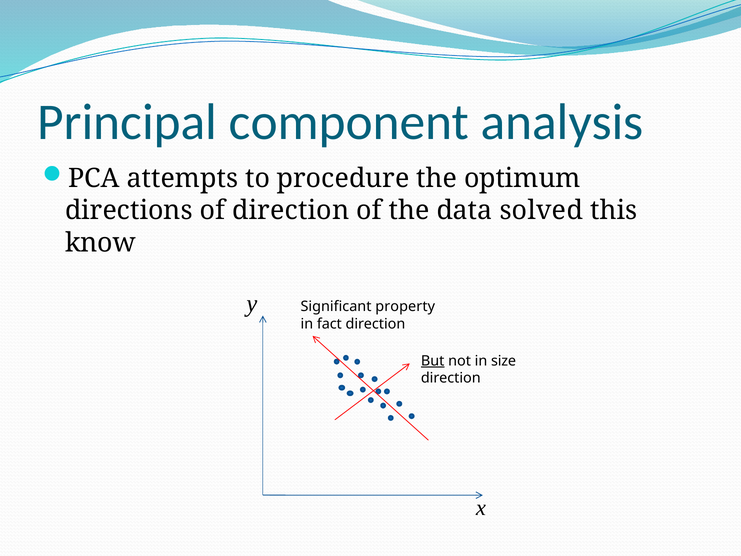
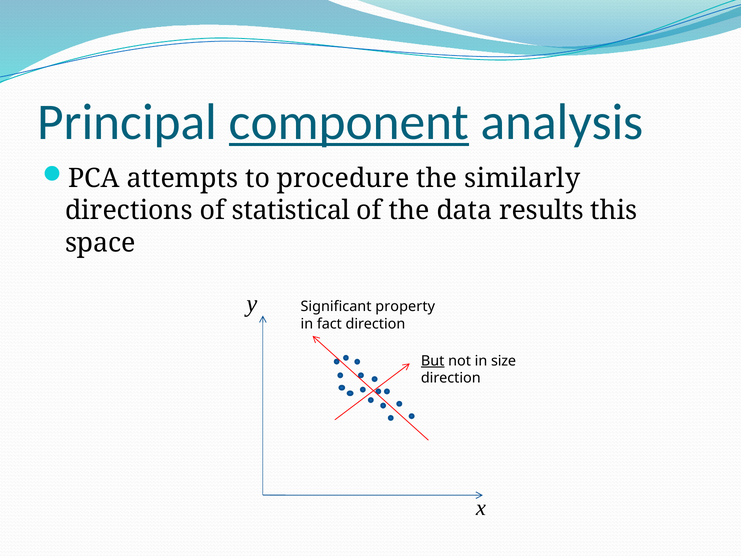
component underline: none -> present
optimum: optimum -> similarly
of direction: direction -> statistical
solved: solved -> results
know: know -> space
